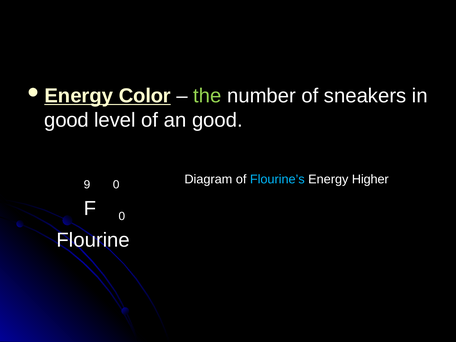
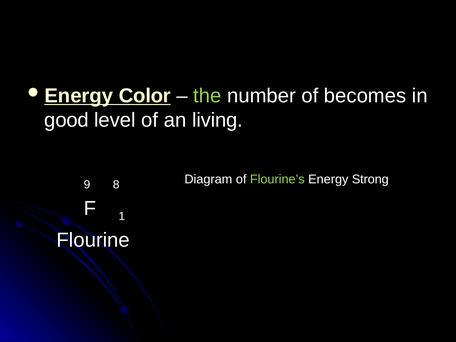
sneakers: sneakers -> becomes
an good: good -> living
9 0: 0 -> 8
Flourine’s colour: light blue -> light green
Higher: Higher -> Strong
F 0: 0 -> 1
